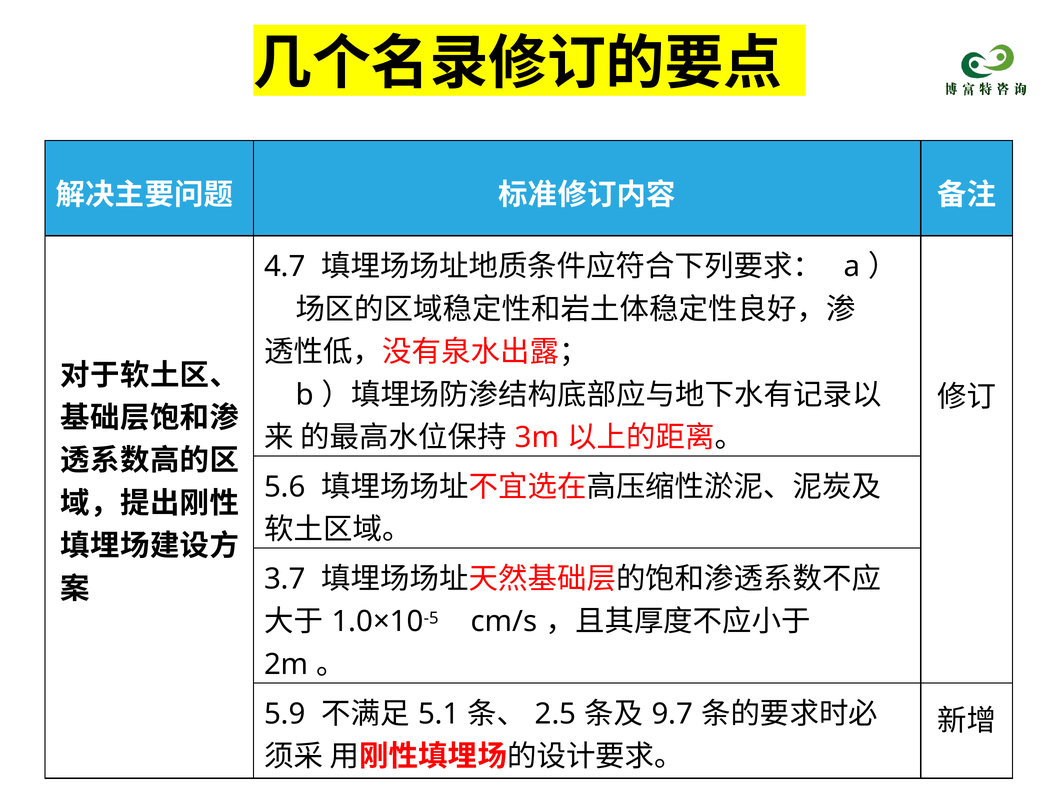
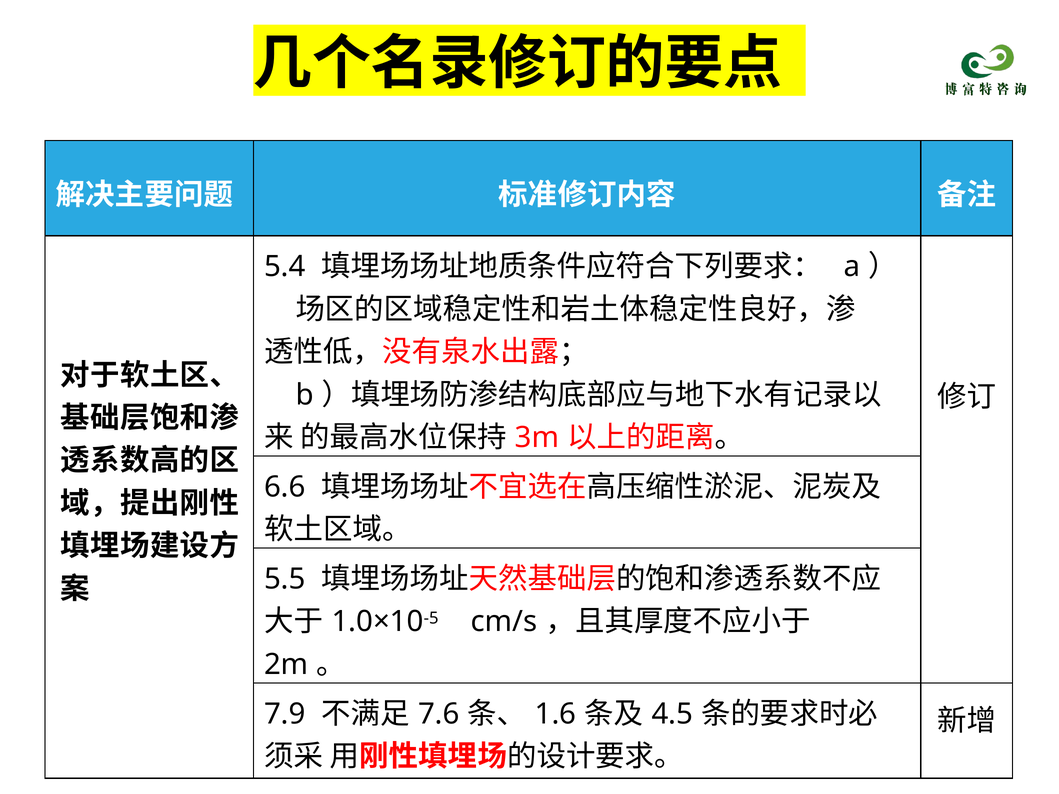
4.7: 4.7 -> 5.4
5.6: 5.6 -> 6.6
3.7: 3.7 -> 5.5
5.9: 5.9 -> 7.9
5.1: 5.1 -> 7.6
2.5: 2.5 -> 1.6
9.7: 9.7 -> 4.5
